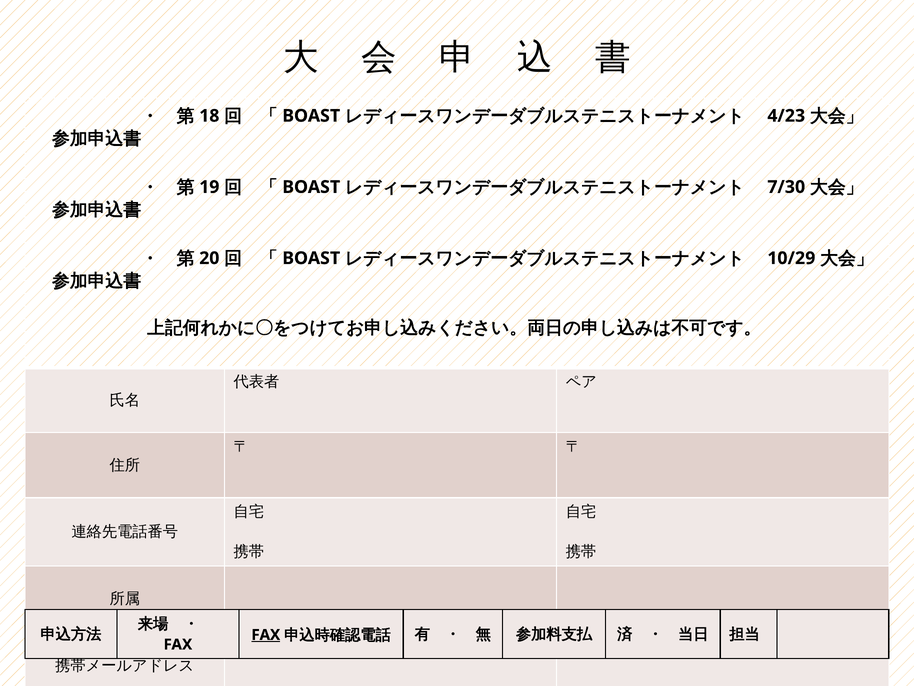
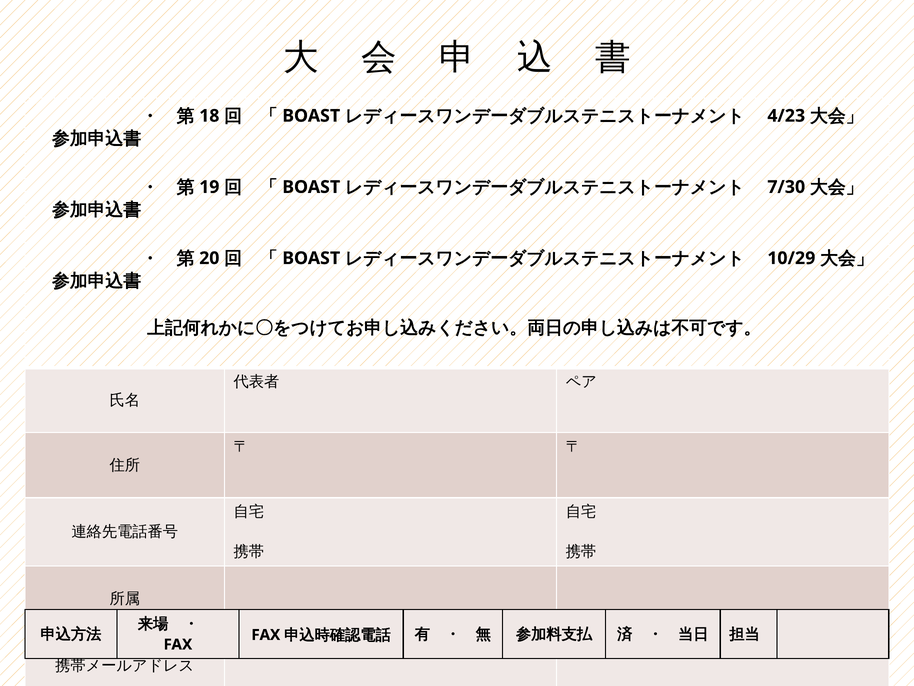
FAX at (266, 634) underline: present -> none
